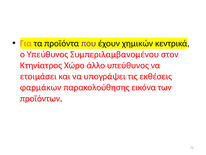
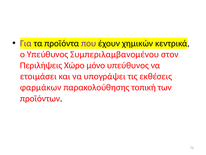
Για colour: orange -> purple
Κτηνίατρος: Κτηνίατρος -> Περιλήψεις
άλλο: άλλο -> μόνο
εικόνα: εικόνα -> τοπική
